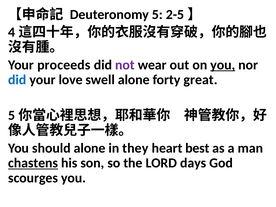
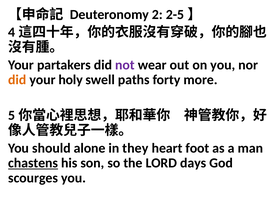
5: 5 -> 2
proceeds: proceeds -> partakers
you at (223, 65) underline: present -> none
did at (17, 80) colour: blue -> orange
love: love -> holy
swell alone: alone -> paths
great: great -> more
best: best -> foot
